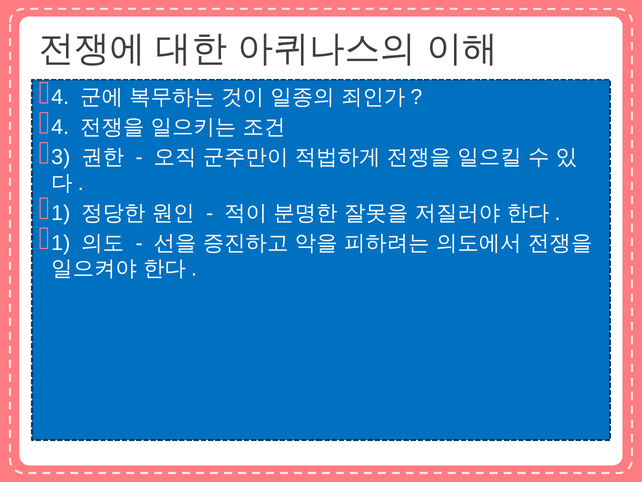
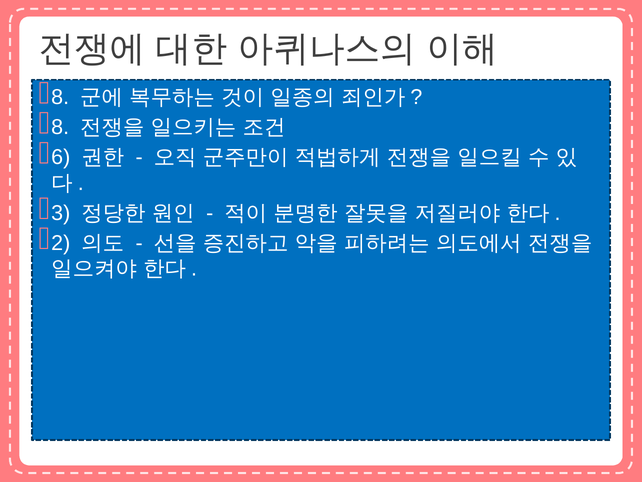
4 at (60, 97): 4 -> 8
4 at (60, 127): 4 -> 8
3: 3 -> 6
1 at (61, 213): 1 -> 3
1 at (61, 243): 1 -> 2
